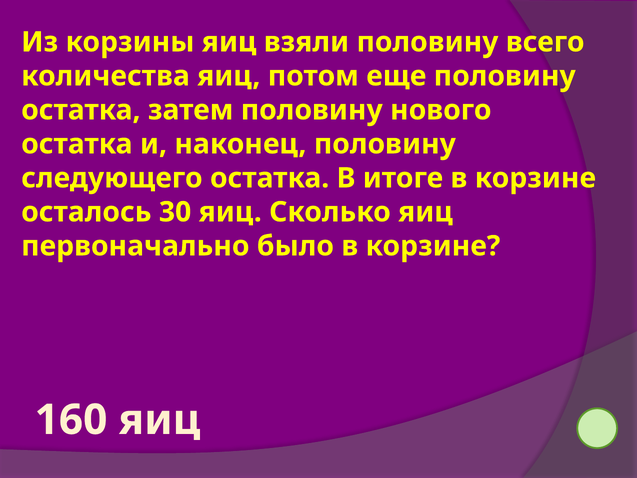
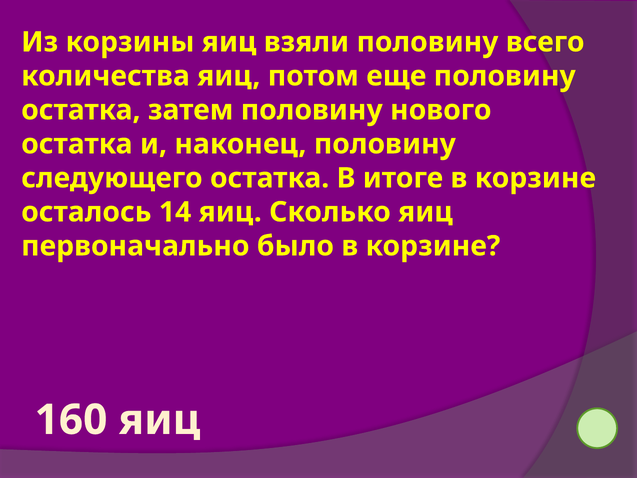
30: 30 -> 14
